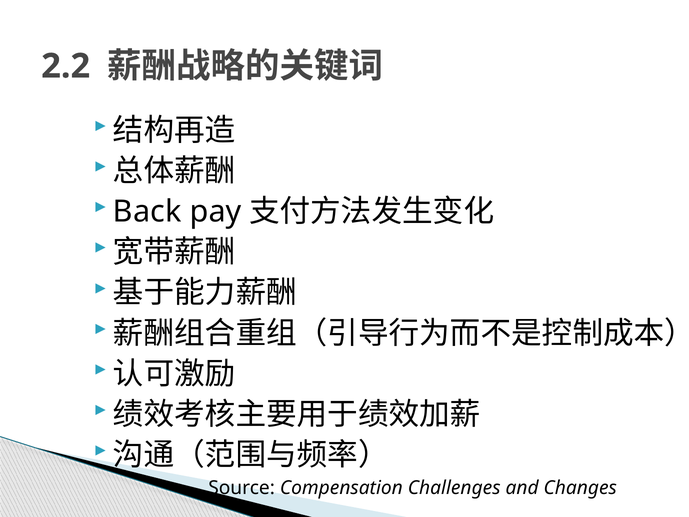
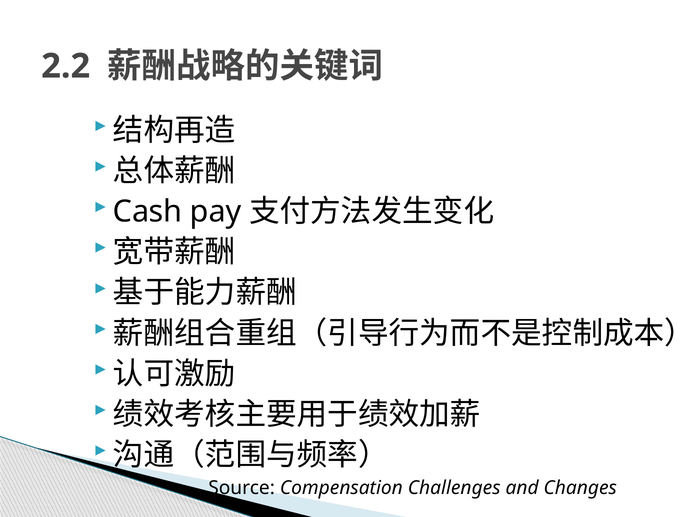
Back: Back -> Cash
